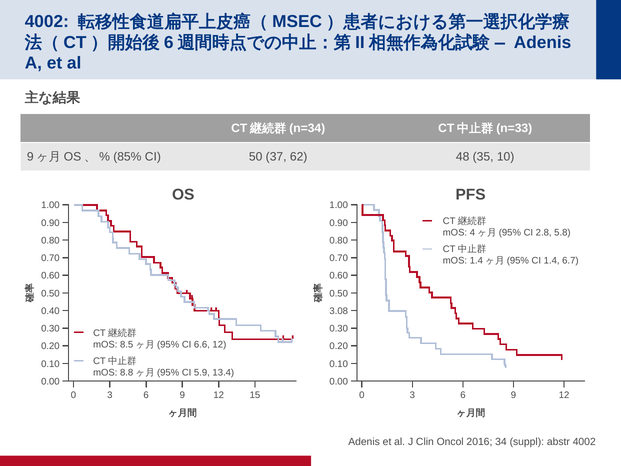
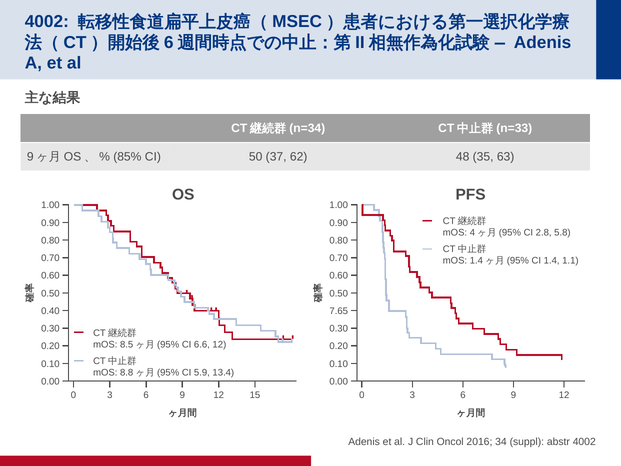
10: 10 -> 63
6.7: 6.7 -> 1.1
3.08: 3.08 -> 7.65
